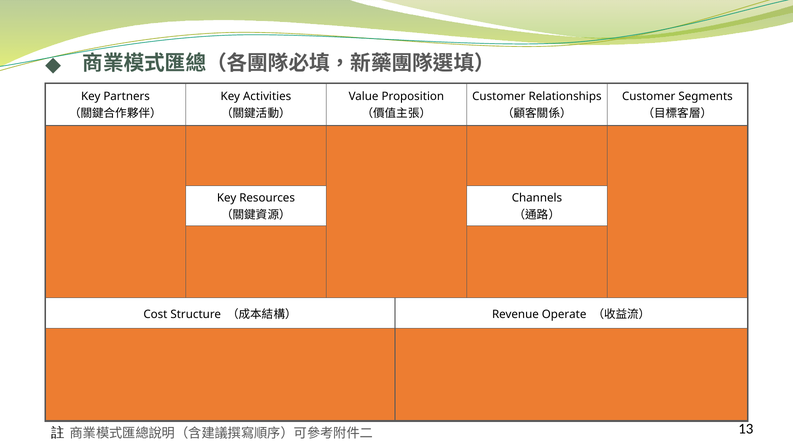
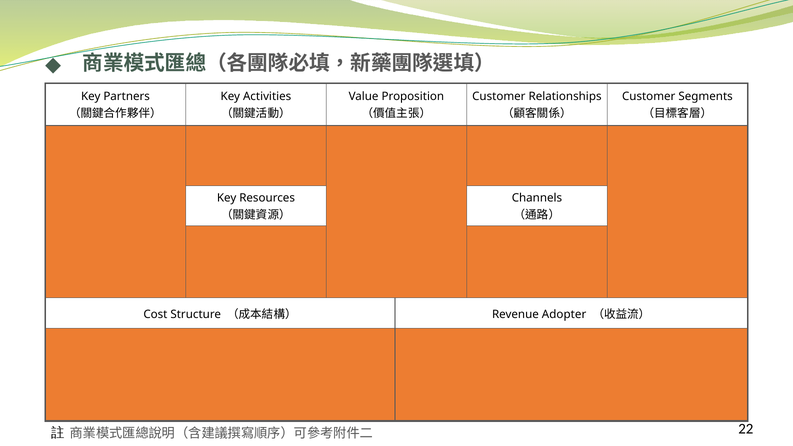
Operate: Operate -> Adopter
13: 13 -> 22
